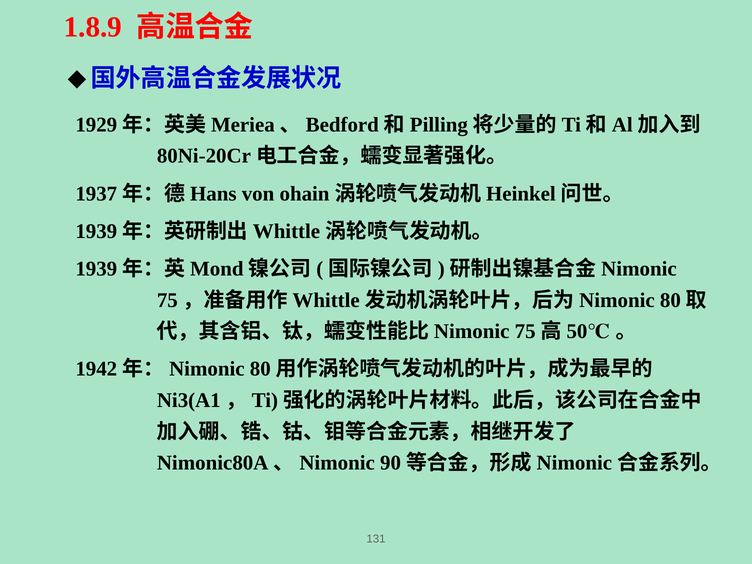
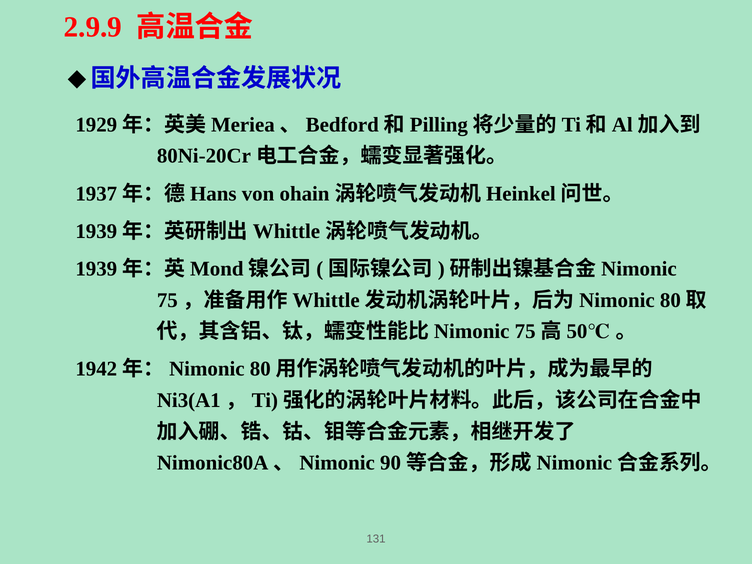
1.8.9: 1.8.9 -> 2.9.9
